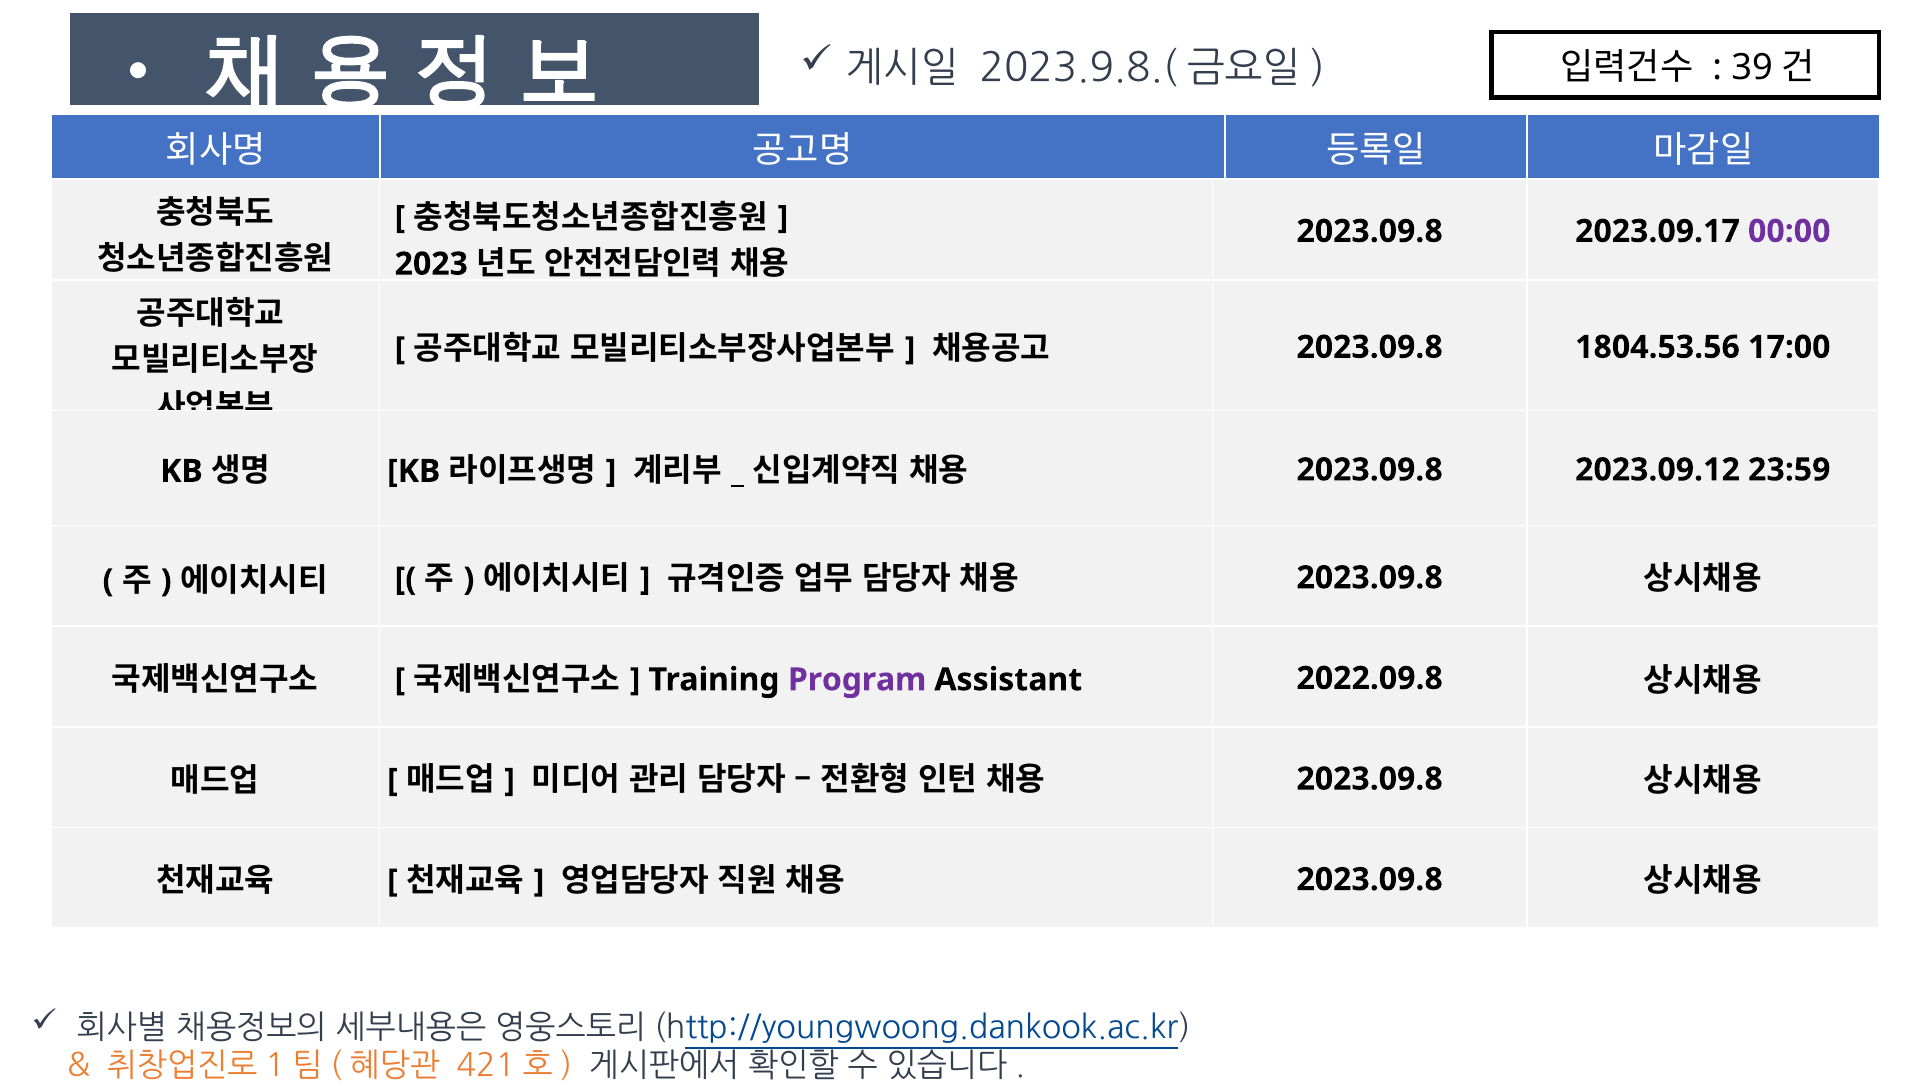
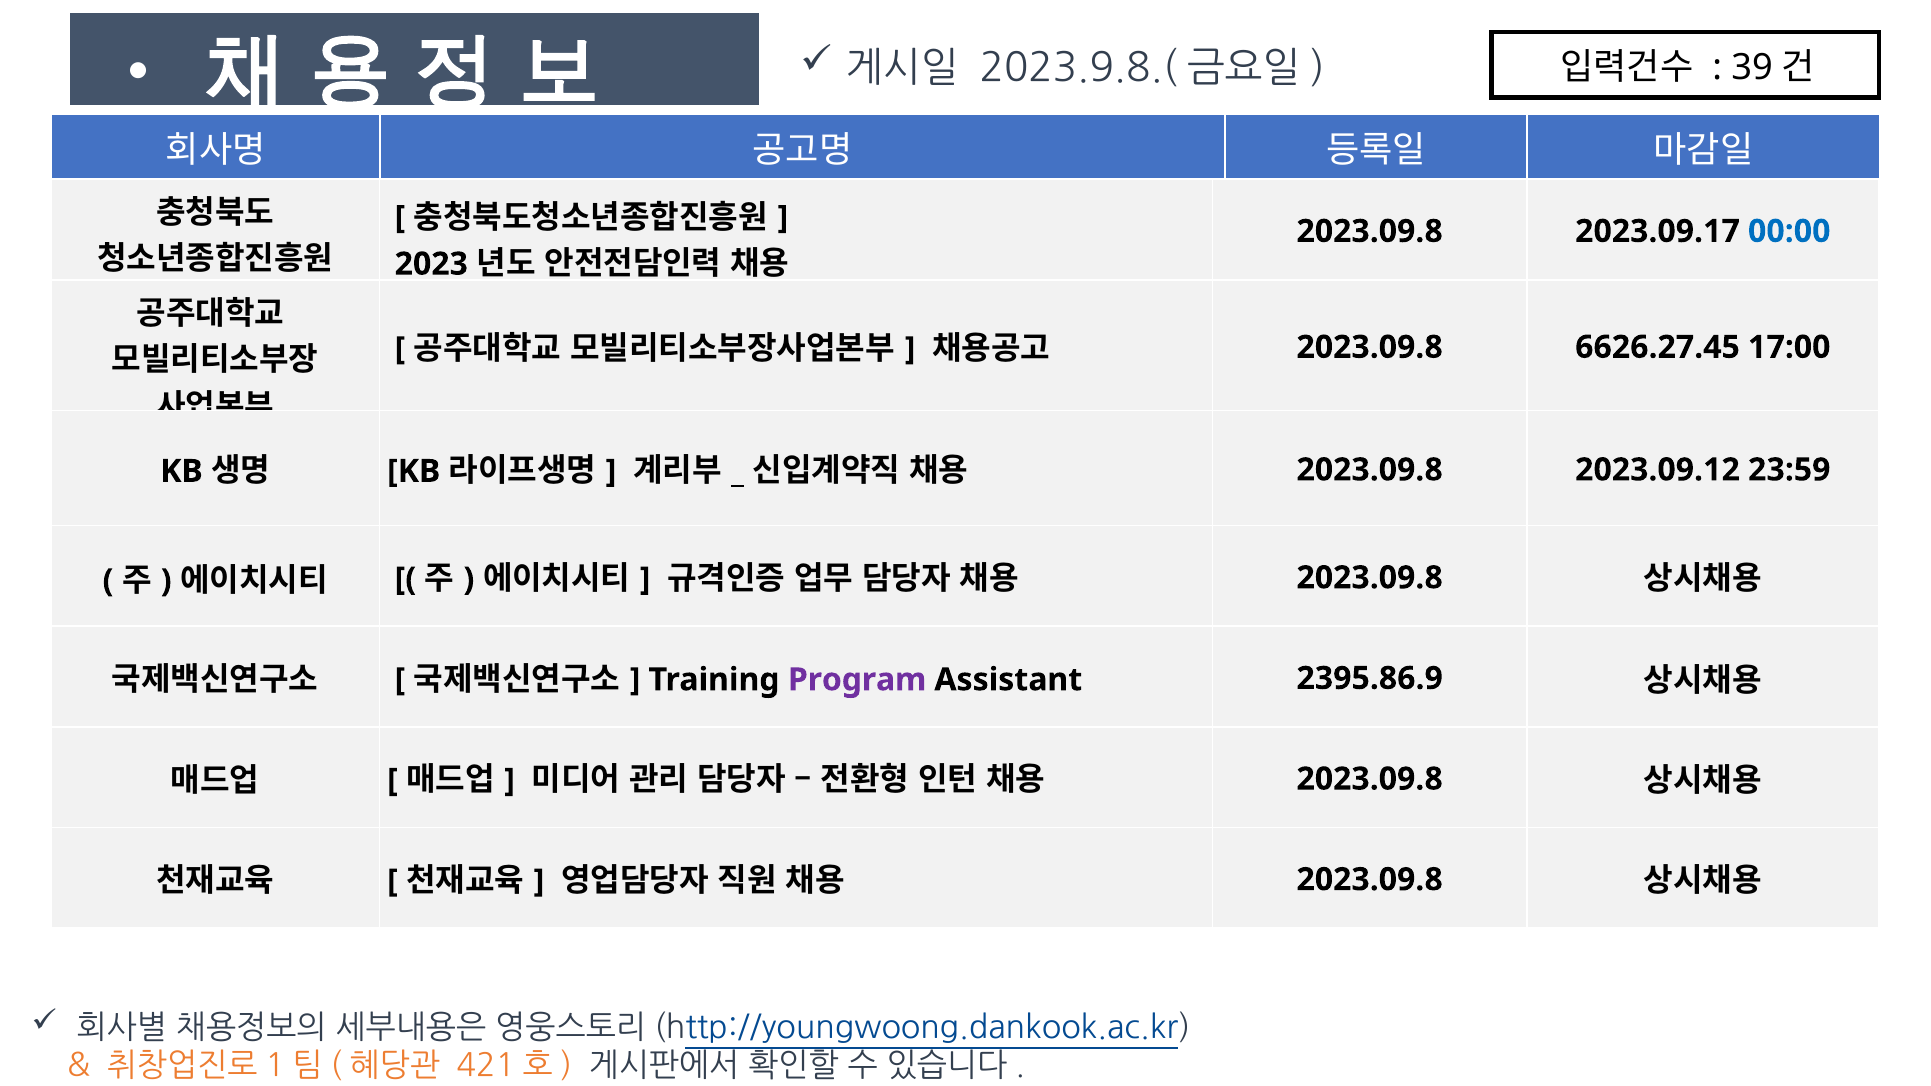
00:00 colour: purple -> blue
1804.53.56: 1804.53.56 -> 6626.27.45
2022.09.8: 2022.09.8 -> 2395.86.9
